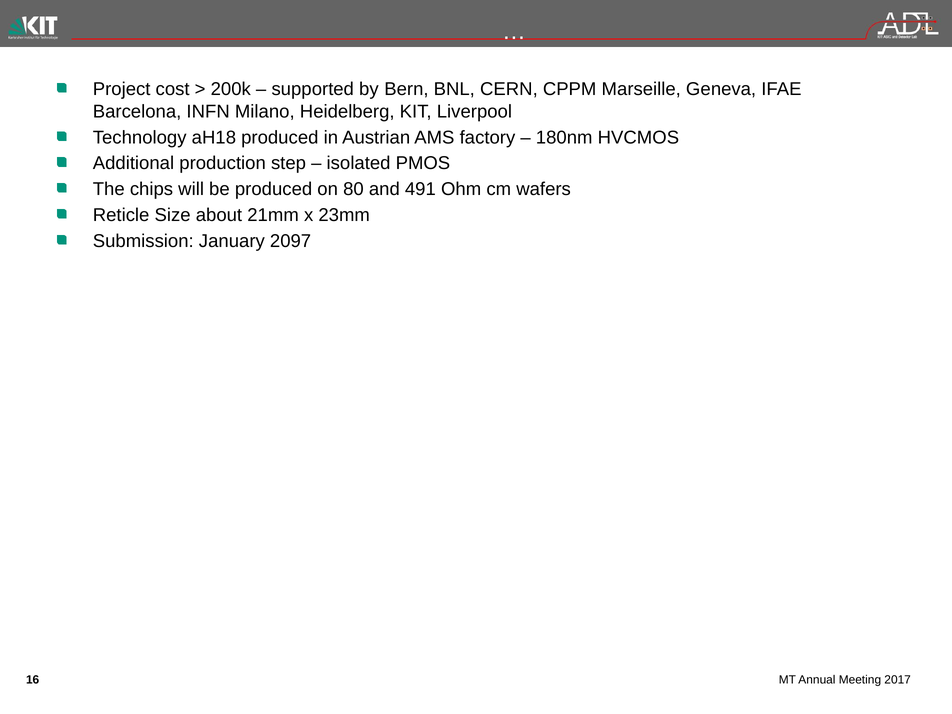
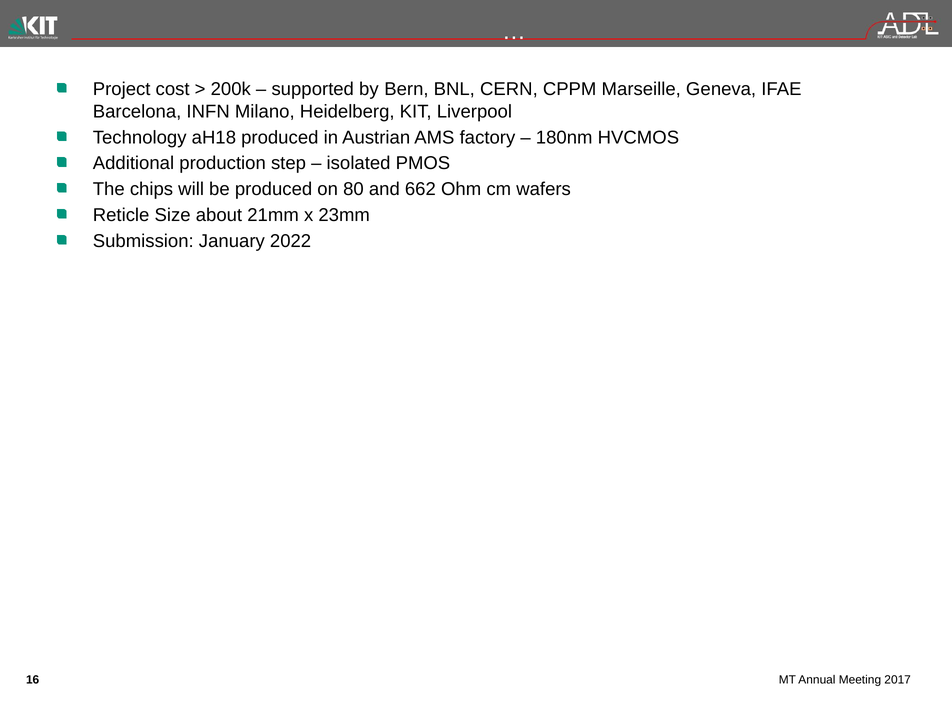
491: 491 -> 662
2097: 2097 -> 2022
